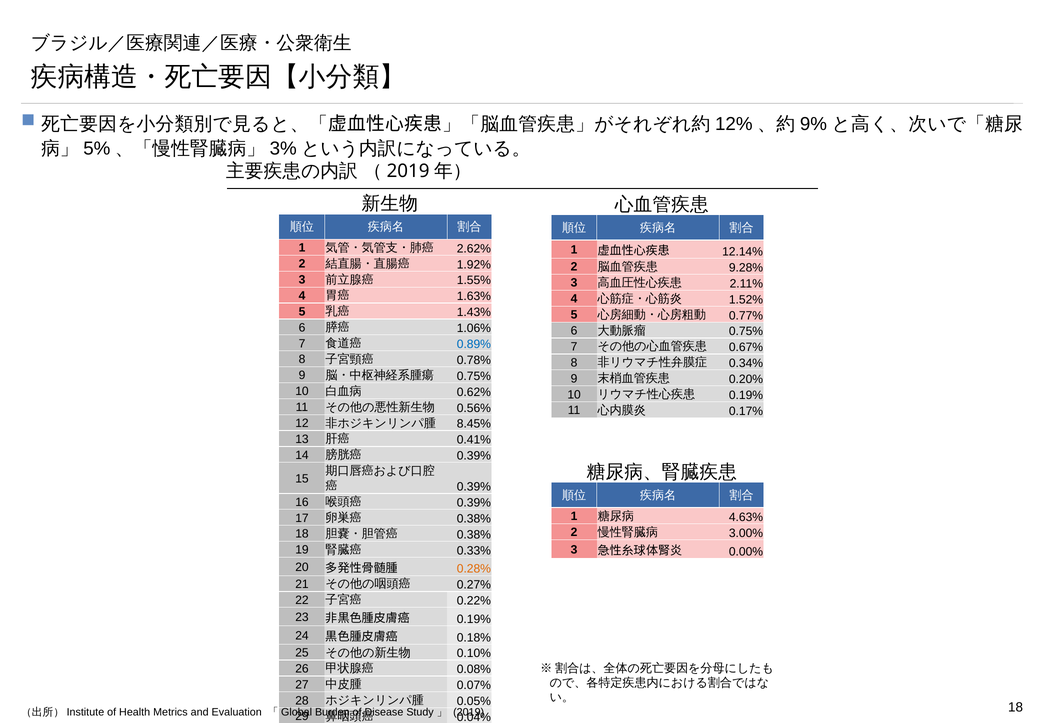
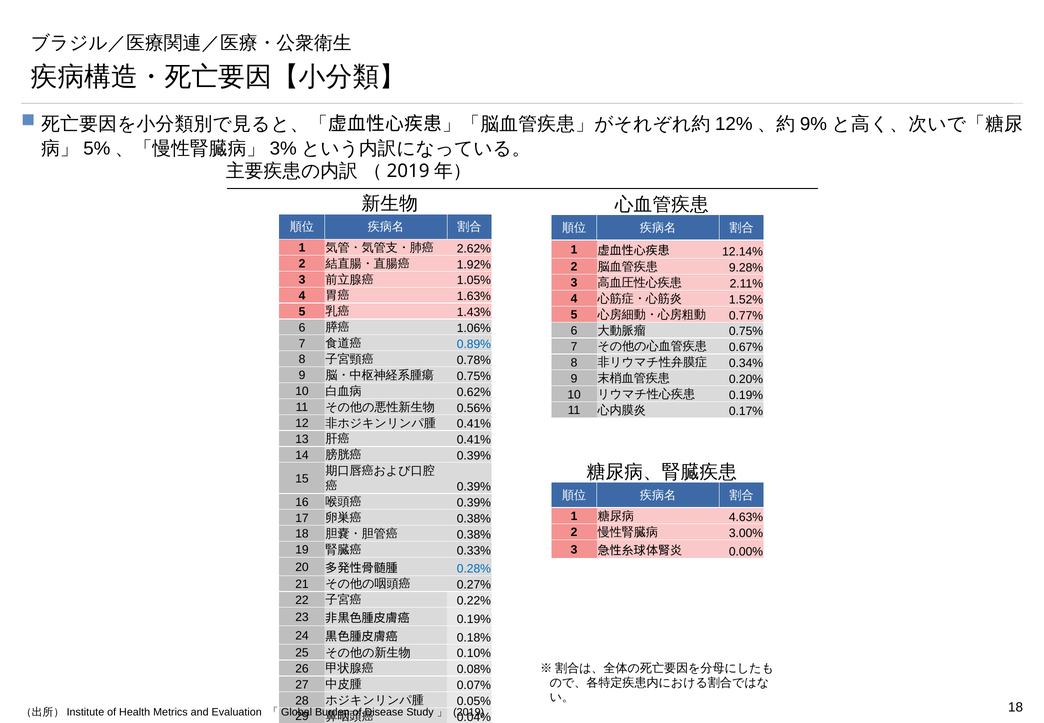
1.55%: 1.55% -> 1.05%
8.45% at (474, 424): 8.45% -> 0.41%
0.28% colour: orange -> blue
